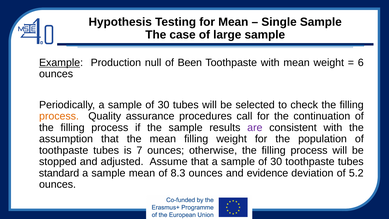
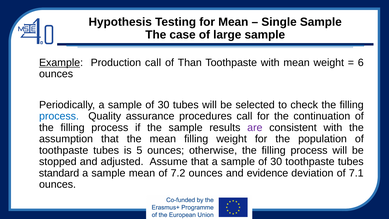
Production null: null -> call
Been: Been -> Than
process at (59, 116) colour: orange -> blue
7: 7 -> 5
8.3: 8.3 -> 7.2
5.2: 5.2 -> 7.1
